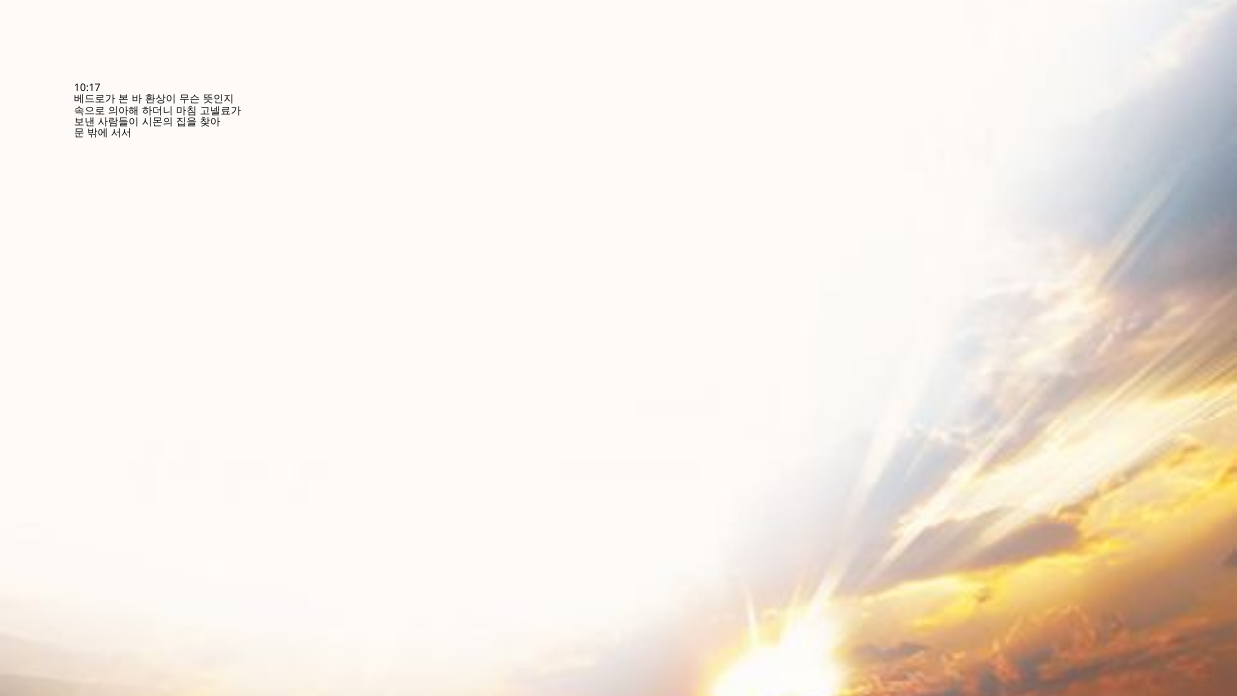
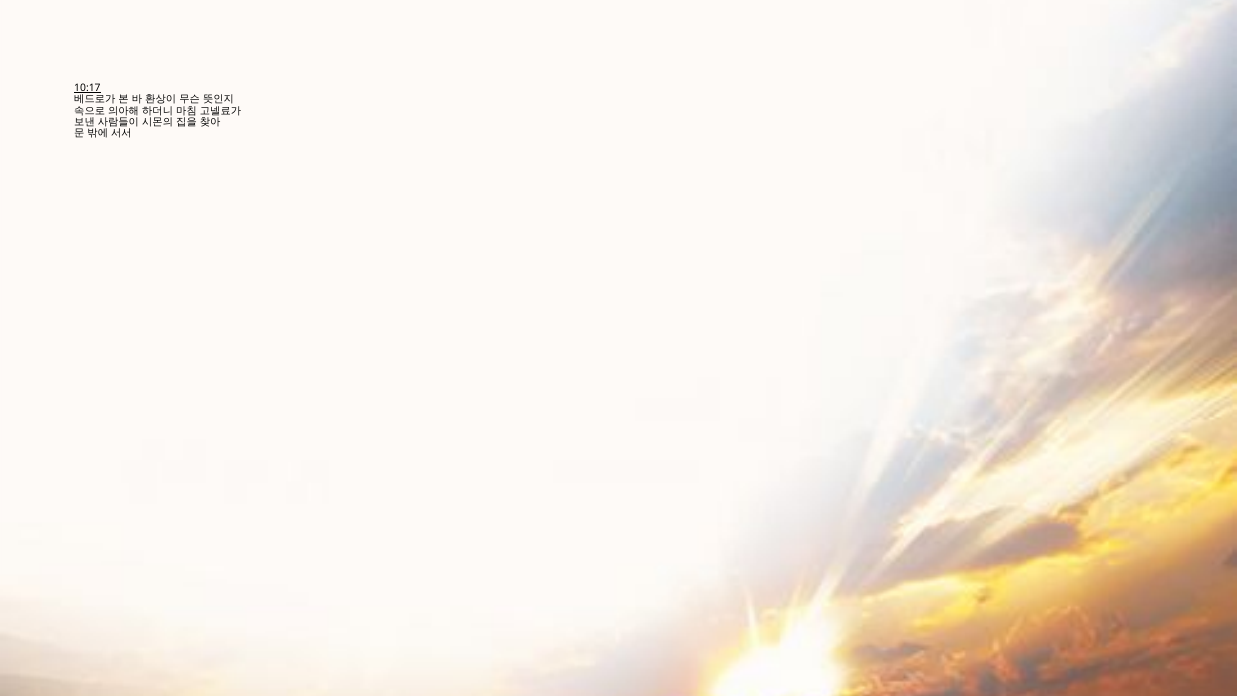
10:17 underline: none -> present
